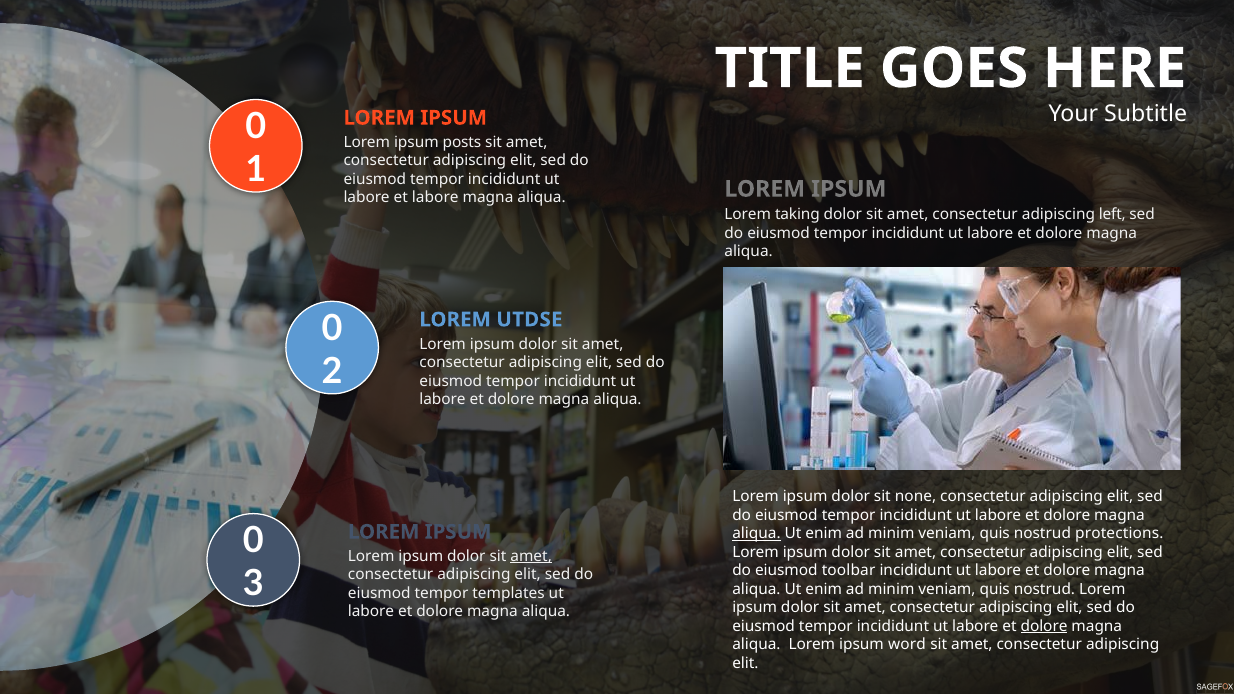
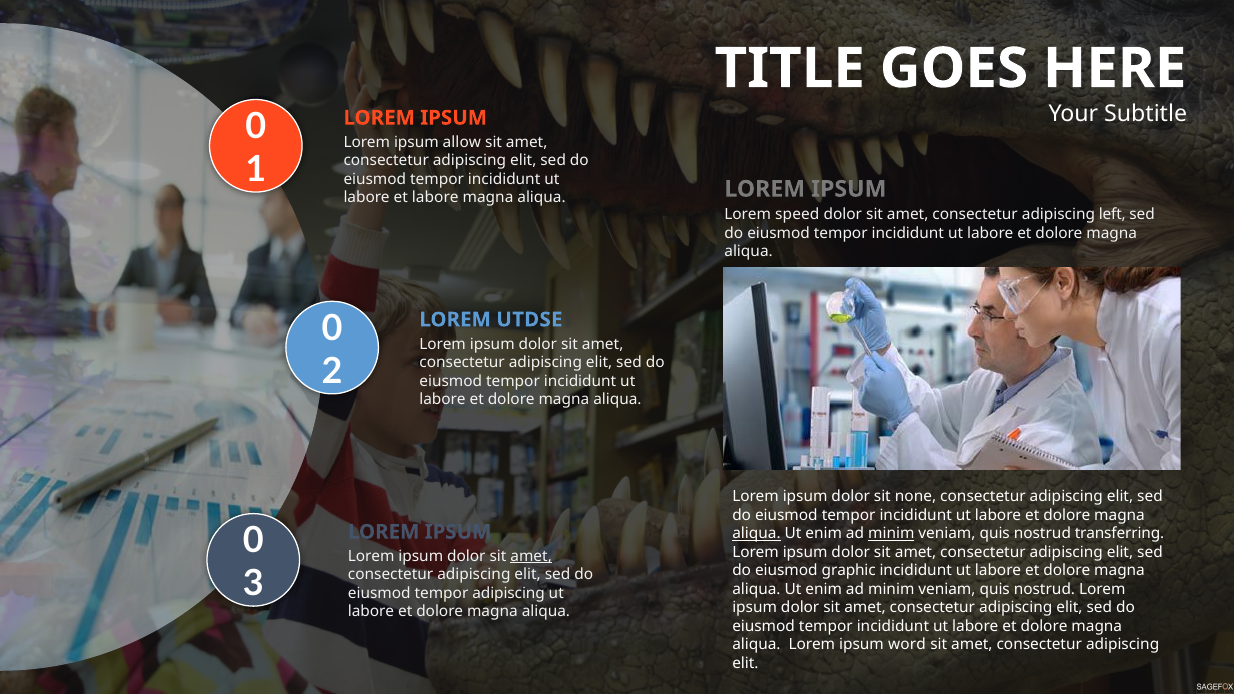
posts: posts -> allow
taking: taking -> speed
minim at (891, 534) underline: none -> present
protections: protections -> transferring
toolbar: toolbar -> graphic
tempor templates: templates -> adipiscing
dolore at (1044, 626) underline: present -> none
